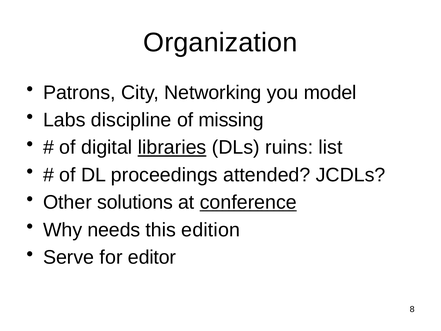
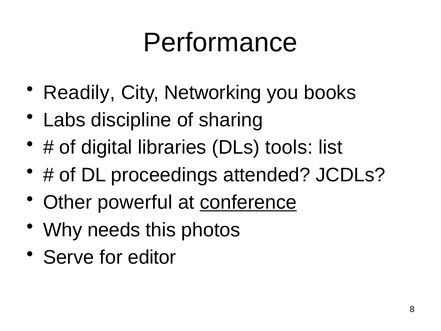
Organization: Organization -> Performance
Patrons: Patrons -> Readily
model: model -> books
missing: missing -> sharing
libraries underline: present -> none
ruins: ruins -> tools
solutions: solutions -> powerful
edition: edition -> photos
